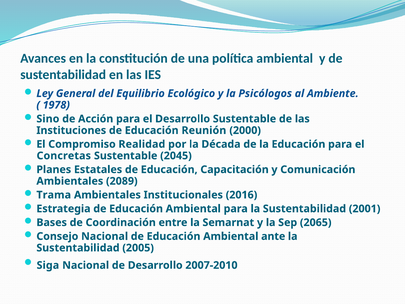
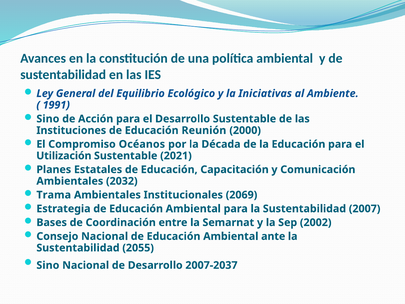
Psicólogos: Psicólogos -> Iniciativas
1978: 1978 -> 1991
Realidad: Realidad -> Océanos
Concretas: Concretas -> Utilización
2045: 2045 -> 2021
2089: 2089 -> 2032
2016: 2016 -> 2069
2001: 2001 -> 2007
2065: 2065 -> 2002
2005: 2005 -> 2055
Siga at (48, 265): Siga -> Sino
2007-2010: 2007-2010 -> 2007-2037
